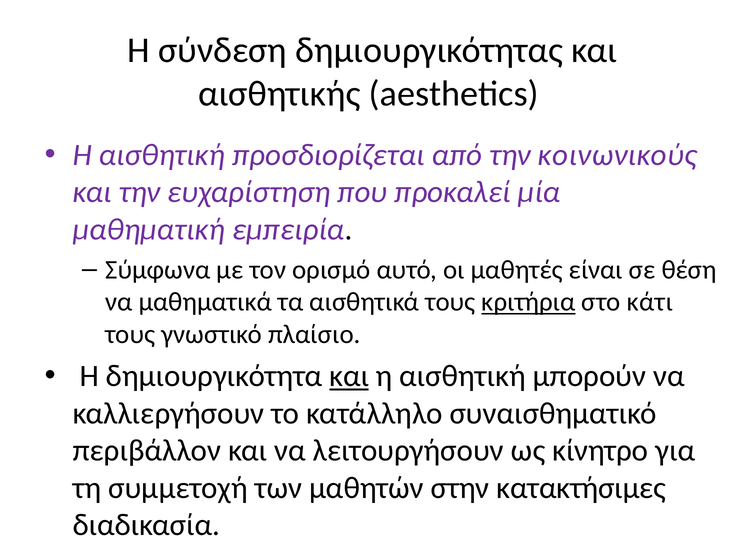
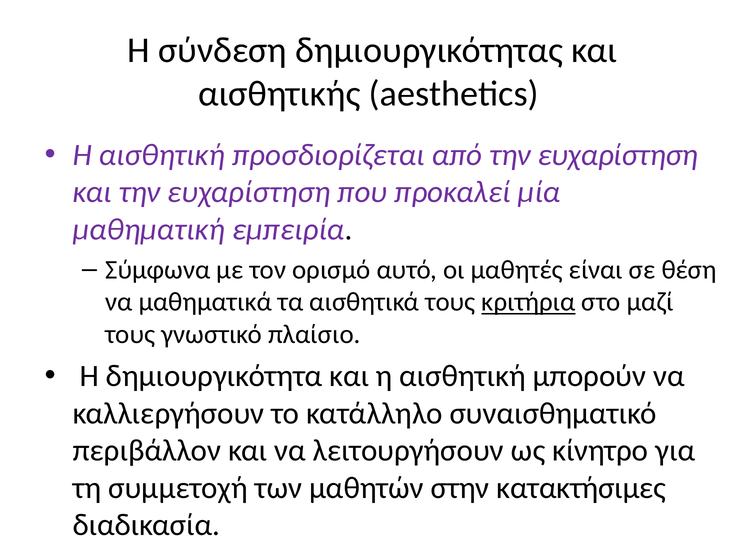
από την κοινωνικούς: κοινωνικούς -> ευχαρίστηση
κάτι: κάτι -> μαζί
και at (349, 376) underline: present -> none
